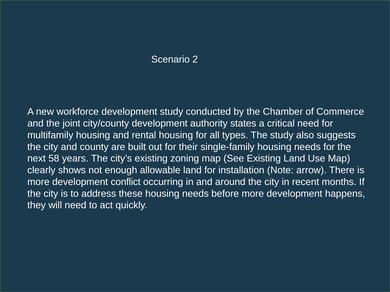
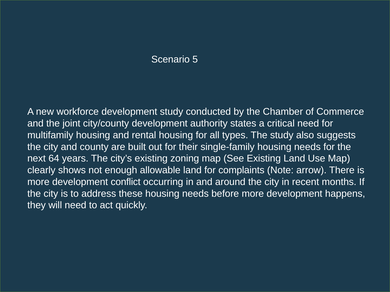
2: 2 -> 5
58: 58 -> 64
installation: installation -> complaints
